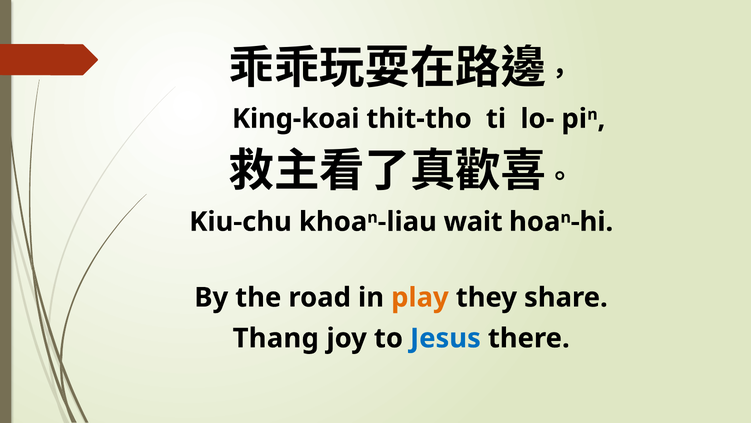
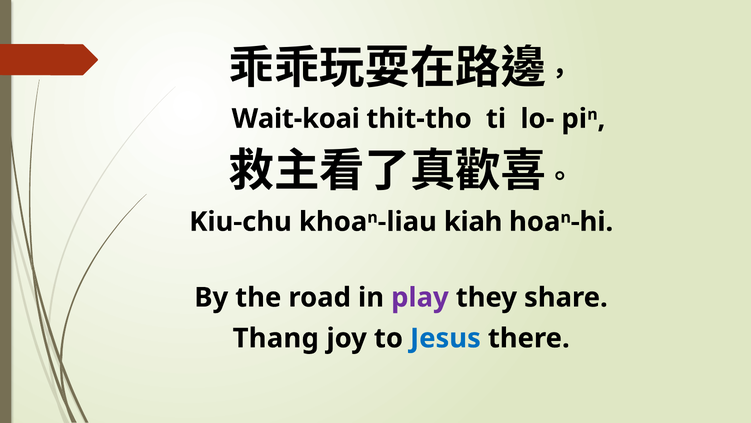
King-koai: King-koai -> Wait-koai
wait: wait -> kiah
play colour: orange -> purple
